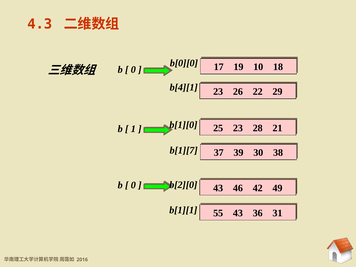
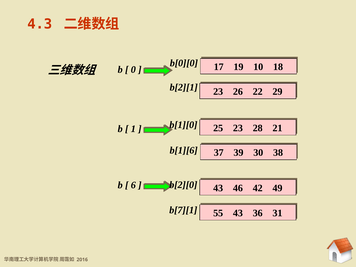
b[4][1: b[4][1 -> b[2][1
b[1][7: b[1][7 -> b[1][6
0 at (133, 185): 0 -> 6
b[1][1: b[1][1 -> b[7][1
